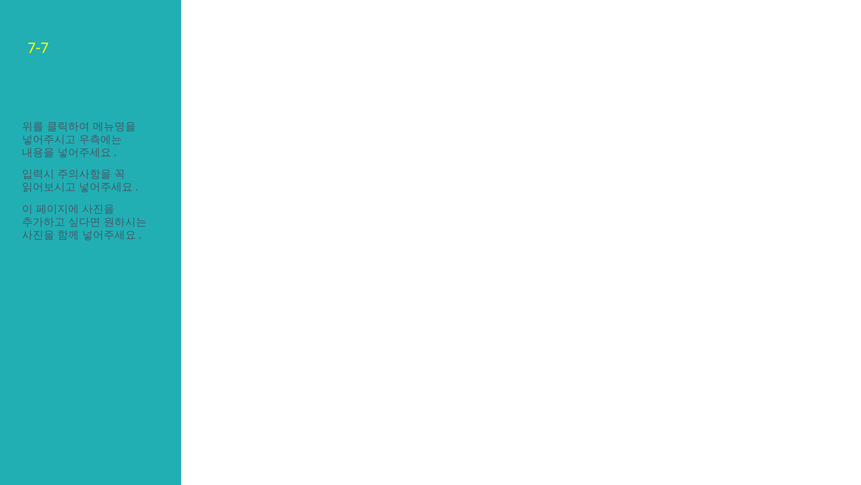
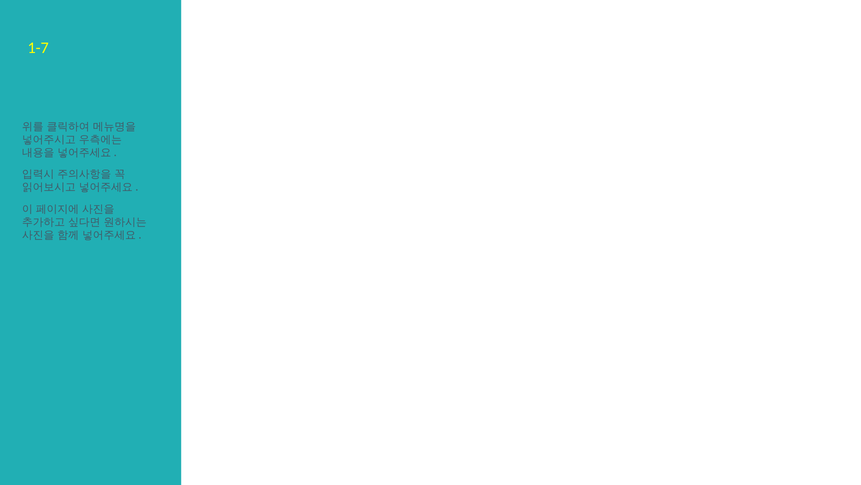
7-7: 7-7 -> 1-7
